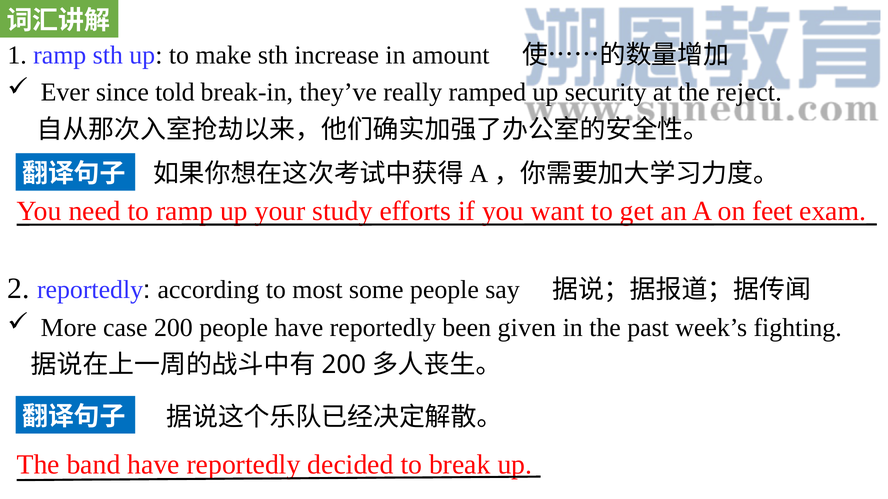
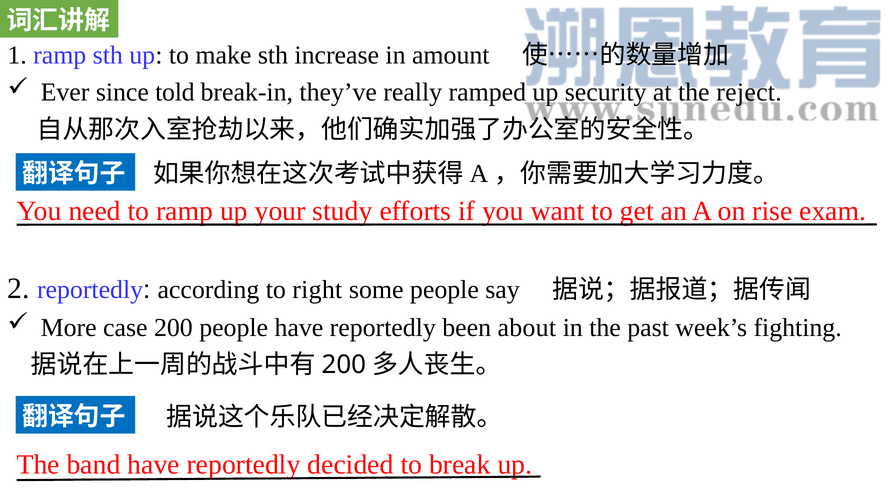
feet: feet -> rise
most: most -> right
given: given -> about
